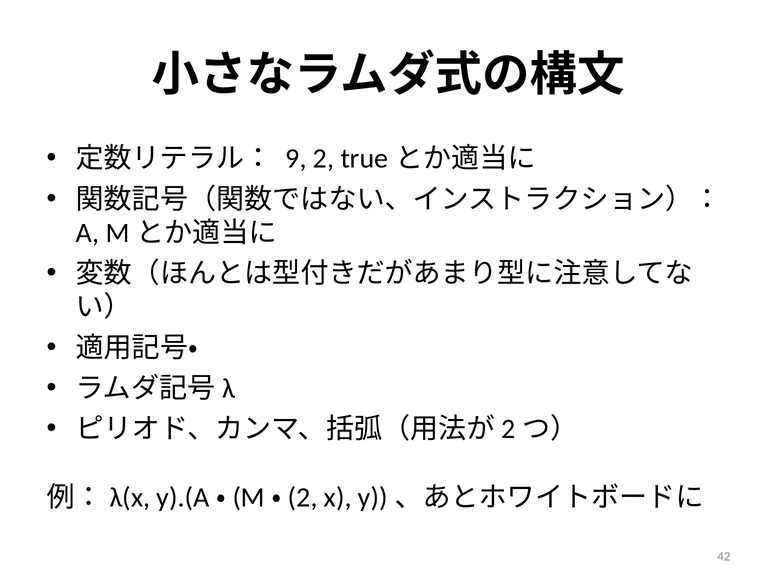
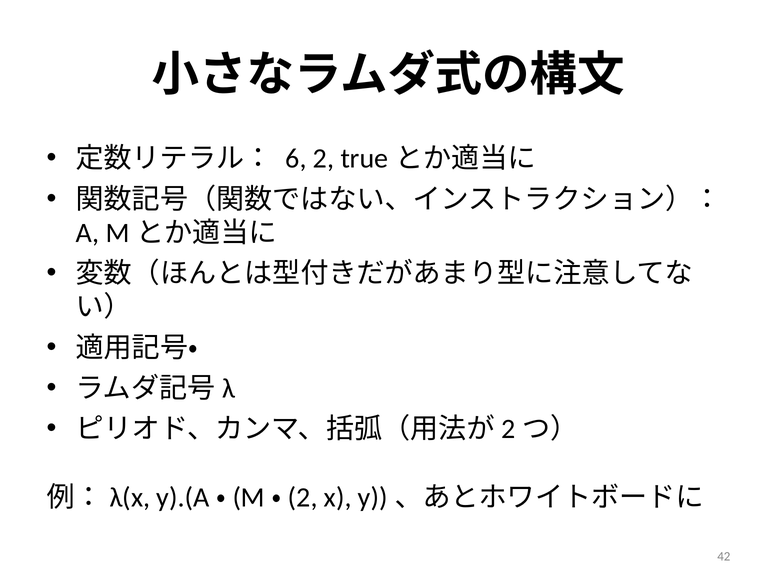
9: 9 -> 6
